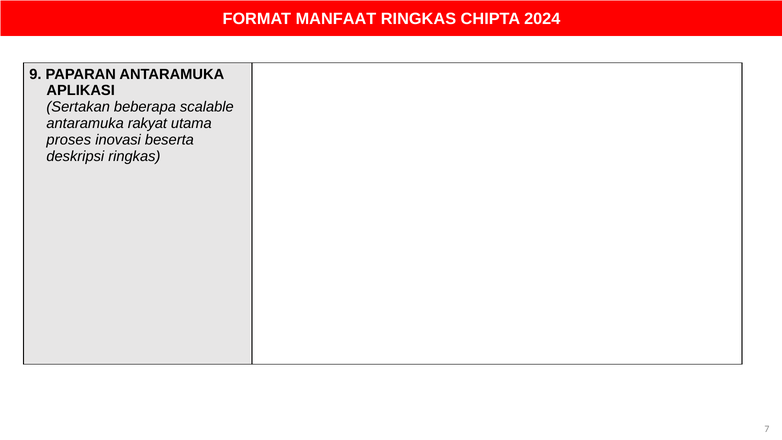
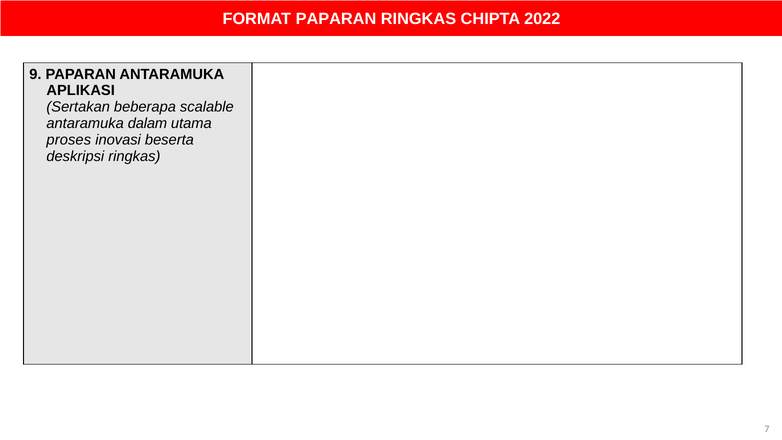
FORMAT MANFAAT: MANFAAT -> PAPARAN
2024: 2024 -> 2022
rakyat: rakyat -> dalam
